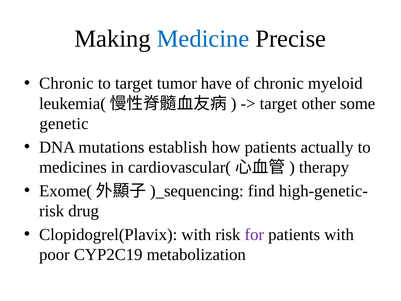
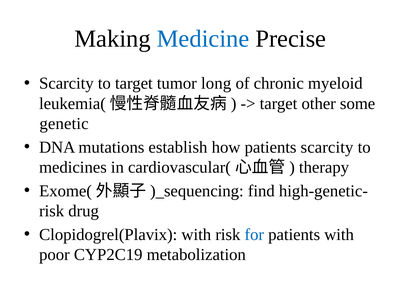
Chronic at (66, 83): Chronic -> Scarcity
have: have -> long
patients actually: actually -> scarcity
for colour: purple -> blue
